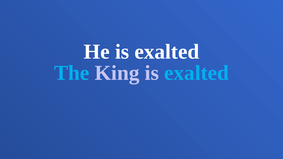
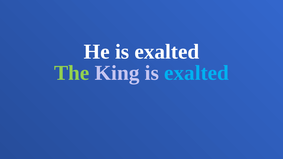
The colour: light blue -> light green
